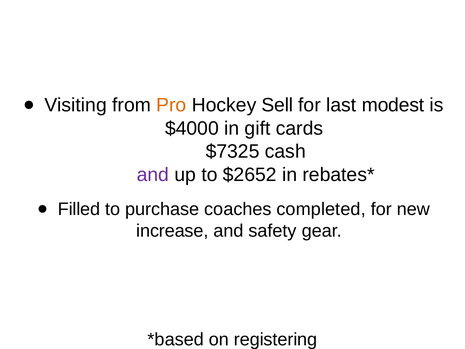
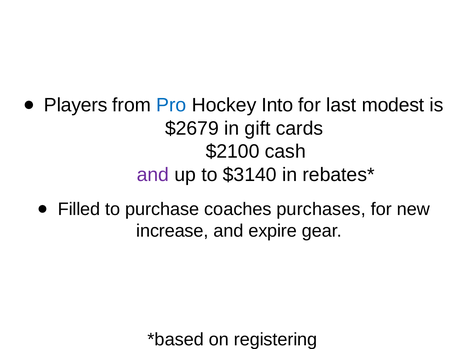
Visiting: Visiting -> Players
Pro colour: orange -> blue
Sell: Sell -> Into
$4000: $4000 -> $2679
$7325: $7325 -> $2100
$2652: $2652 -> $3140
completed: completed -> purchases
safety: safety -> expire
